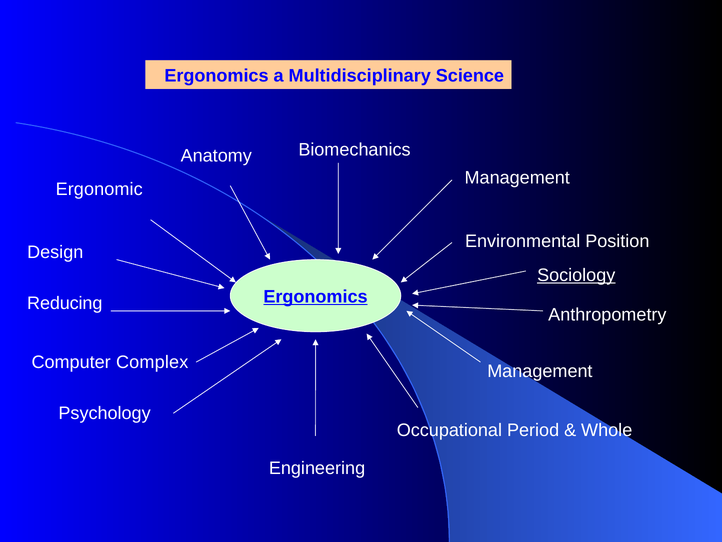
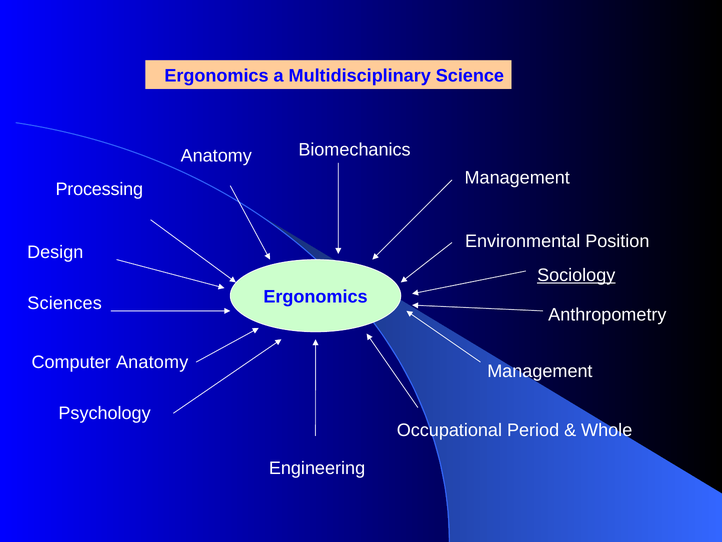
Ergonomic: Ergonomic -> Processing
Ergonomics at (316, 297) underline: present -> none
Reducing: Reducing -> Sciences
Computer Complex: Complex -> Anatomy
